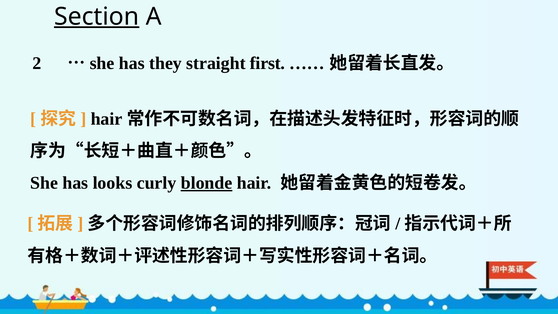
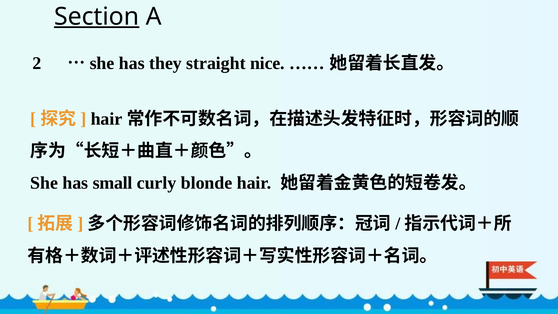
first: first -> nice
looks: looks -> small
blonde underline: present -> none
